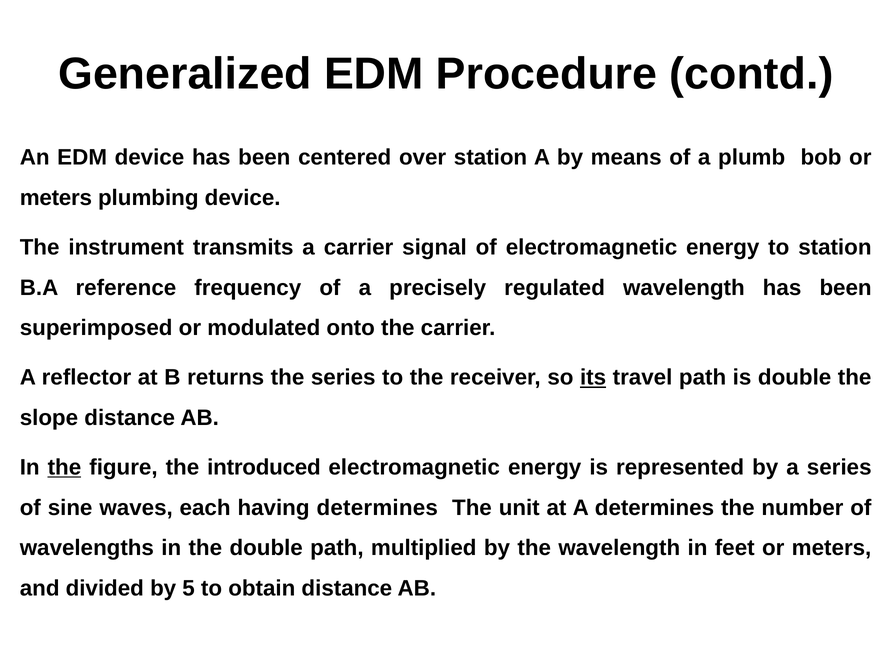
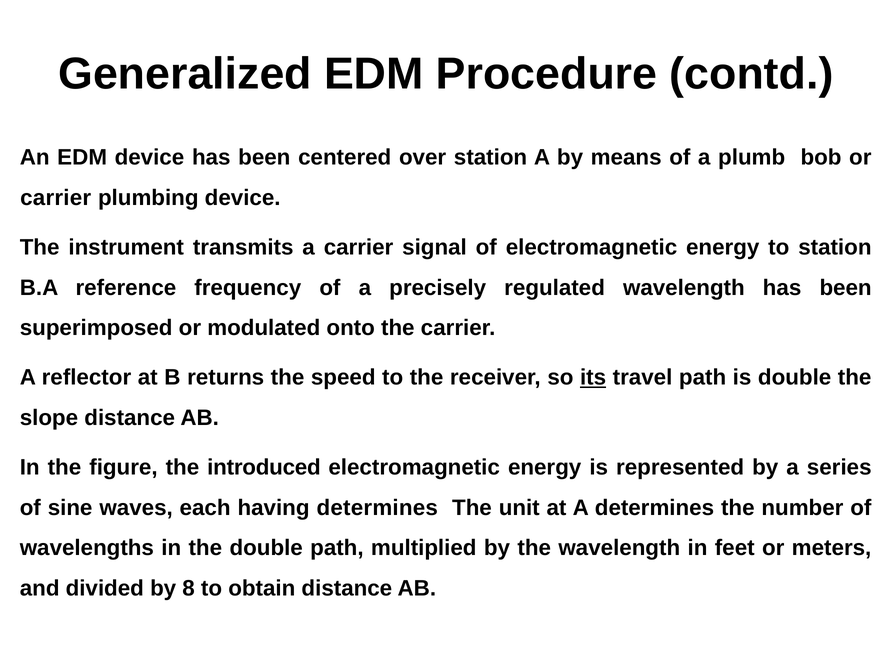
meters at (56, 198): meters -> carrier
the series: series -> speed
the at (64, 468) underline: present -> none
5: 5 -> 8
